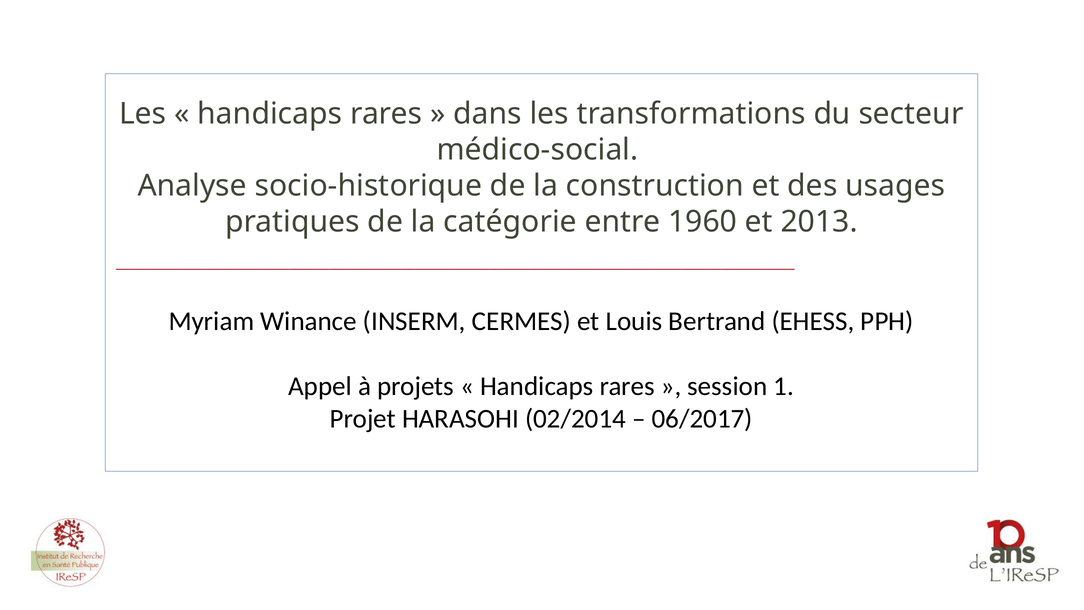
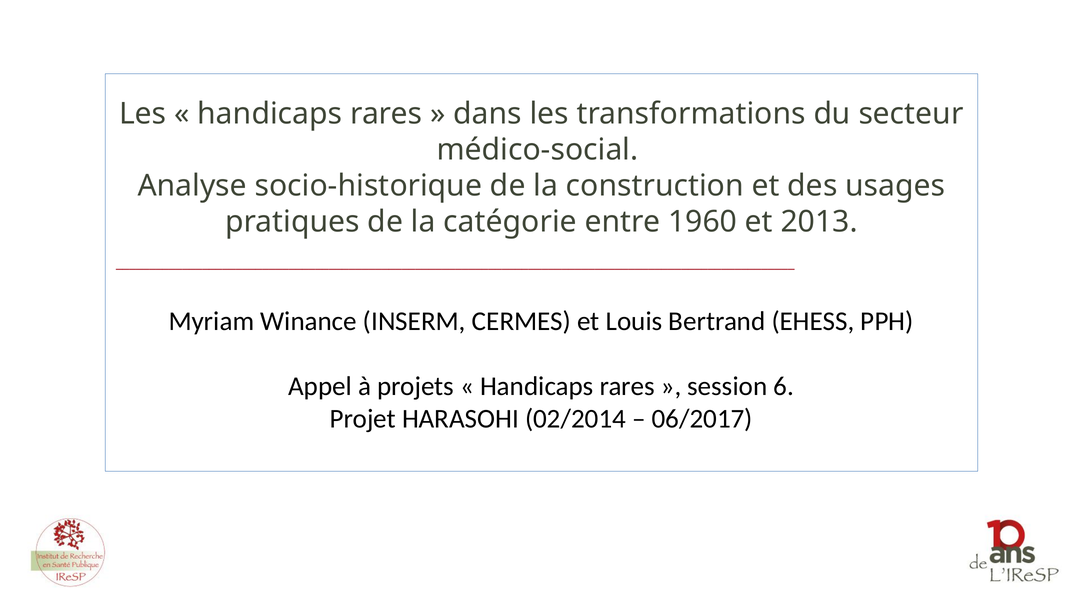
1: 1 -> 6
